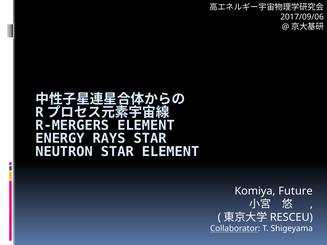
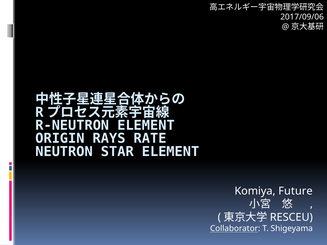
R-MERGERS: R-MERGERS -> R-NEUTRON
ENERGY: ENERGY -> ORIGIN
RAYS STAR: STAR -> RATE
